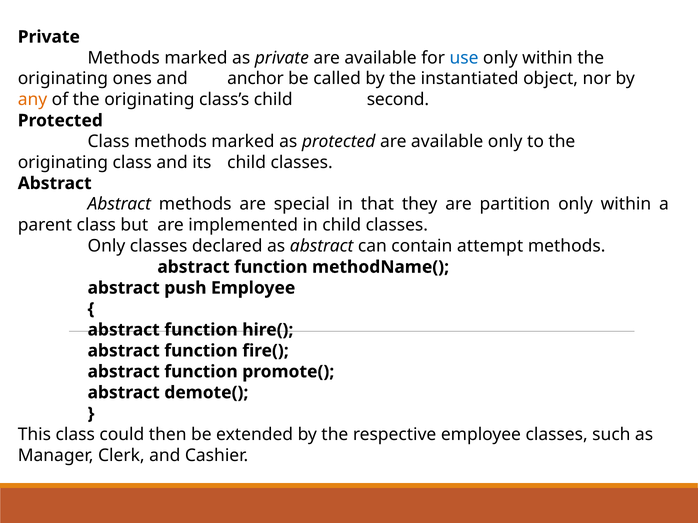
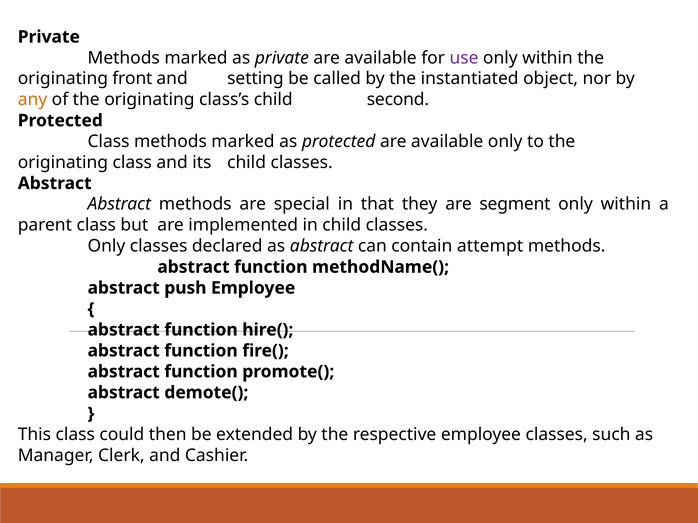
use colour: blue -> purple
ones: ones -> front
anchor: anchor -> setting
partition: partition -> segment
